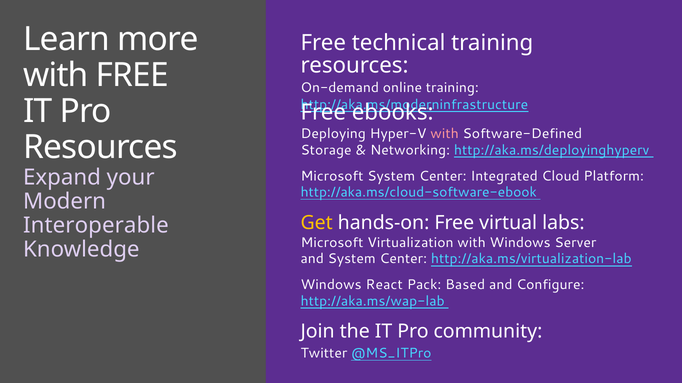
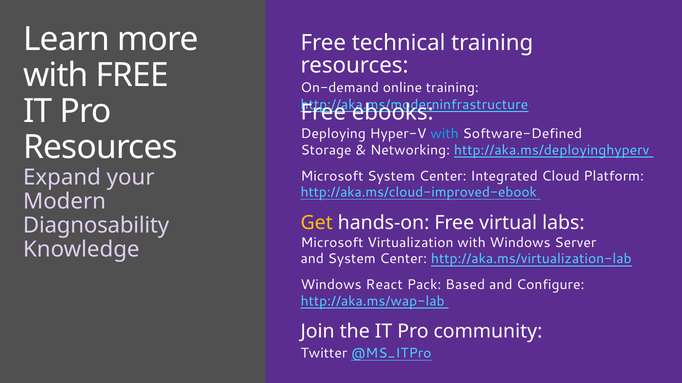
with at (445, 134) colour: pink -> light blue
http://aka.ms/cloud-software-ebook: http://aka.ms/cloud-software-ebook -> http://aka.ms/cloud-improved-ebook
Interoperable: Interoperable -> Diagnosability
